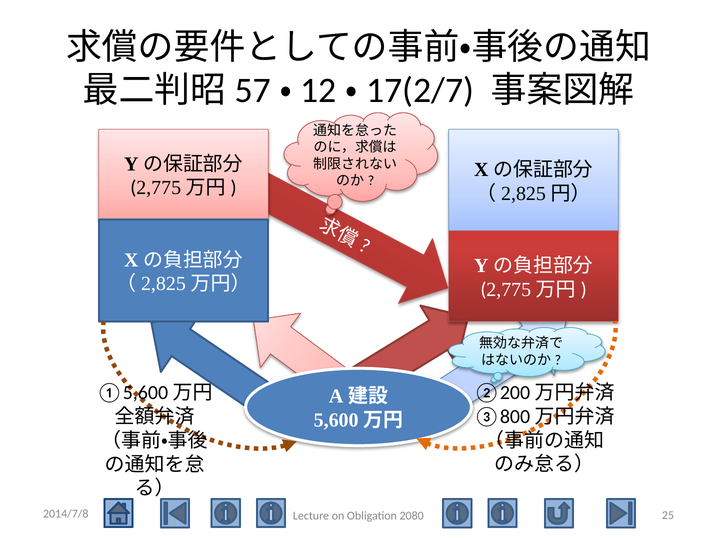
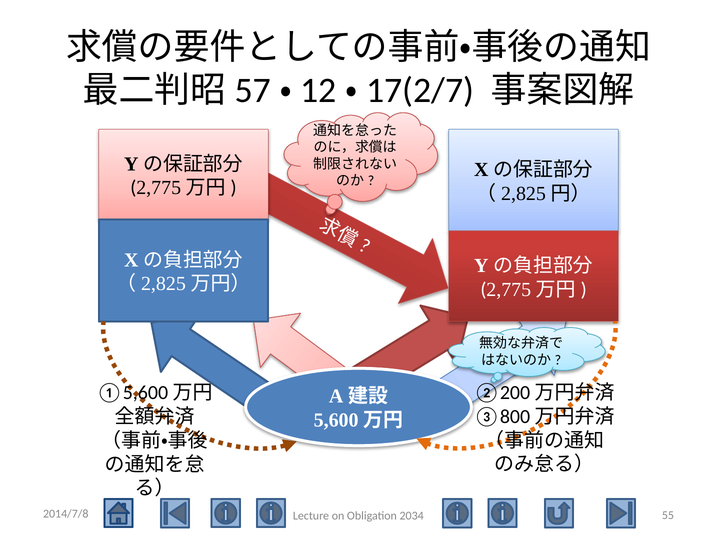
25: 25 -> 55
2080: 2080 -> 2034
